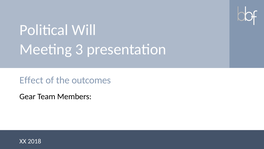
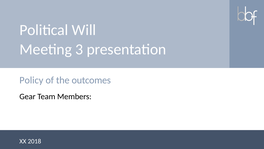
Effect: Effect -> Policy
